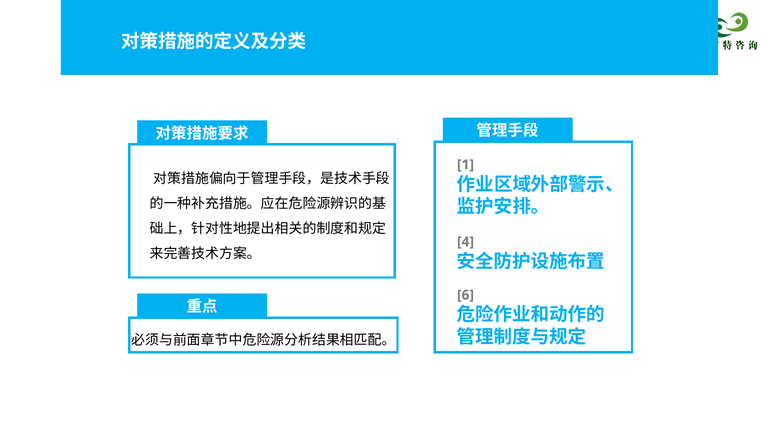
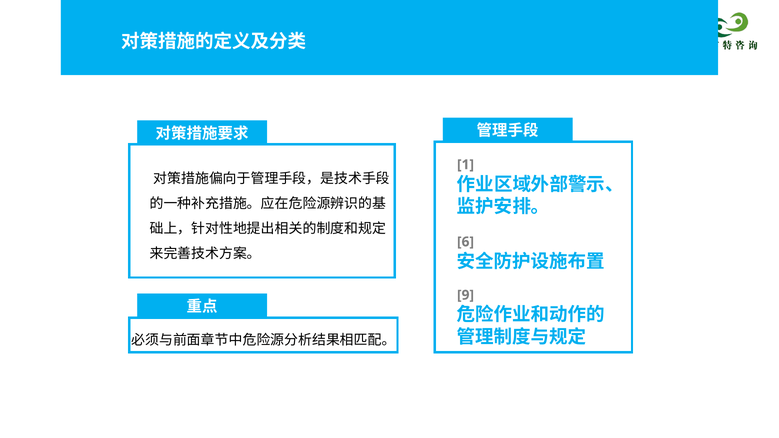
4: 4 -> 6
6: 6 -> 9
